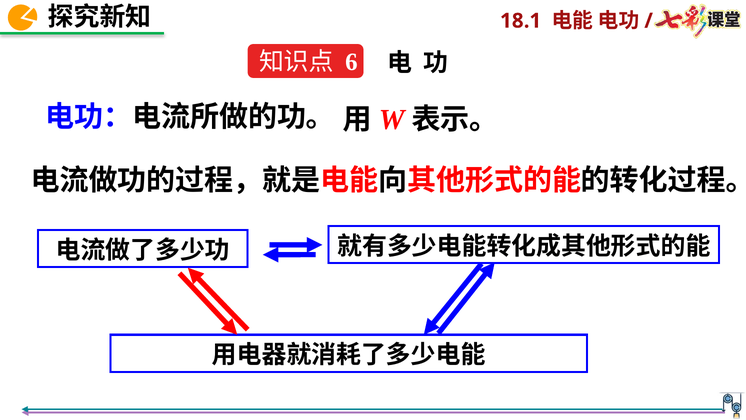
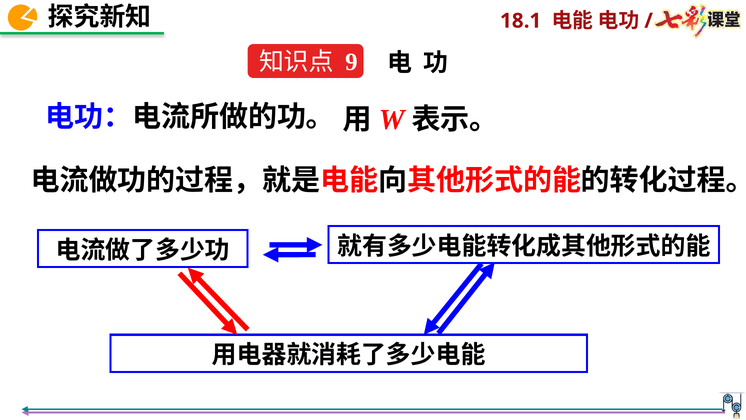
6: 6 -> 9
